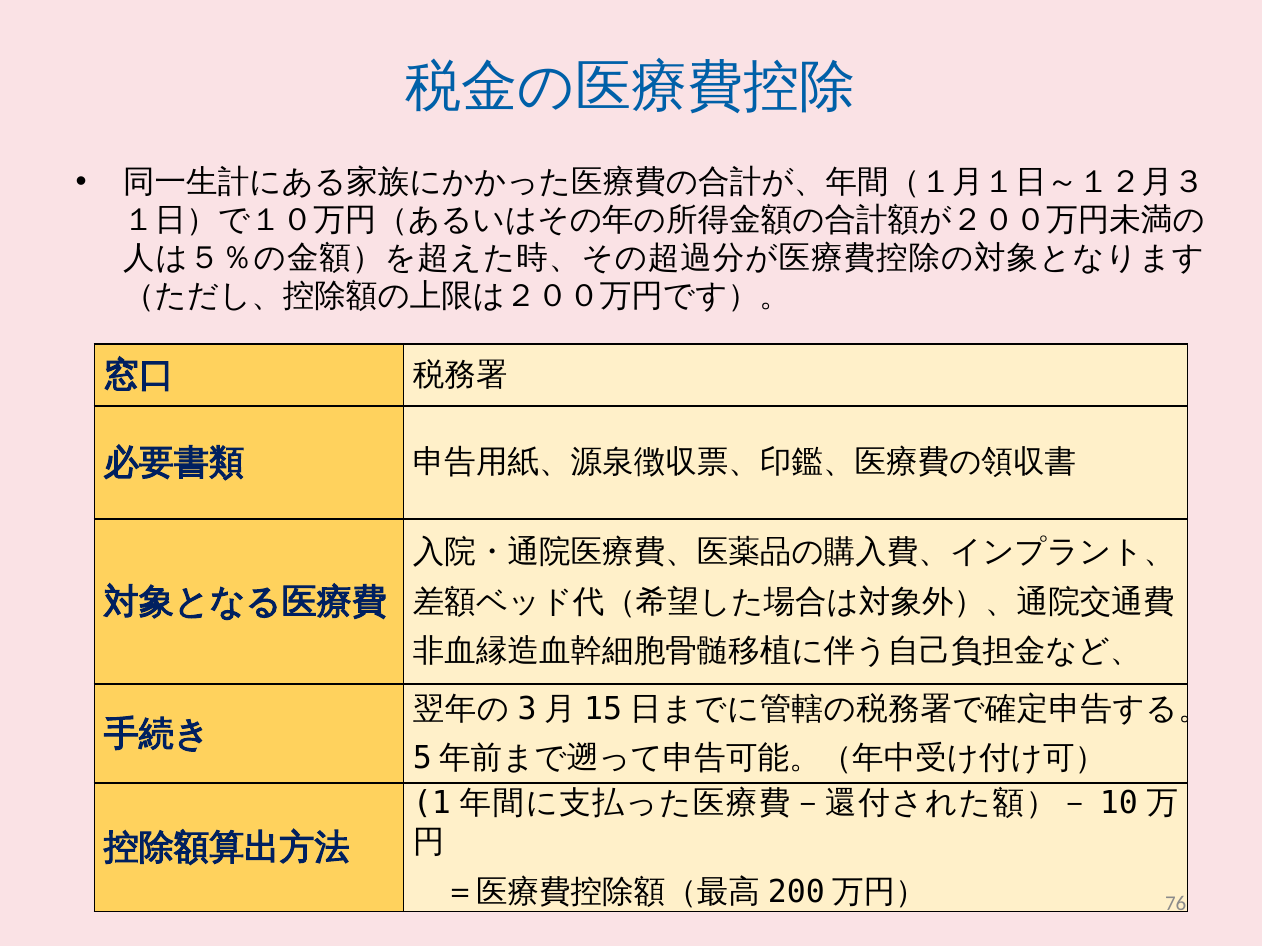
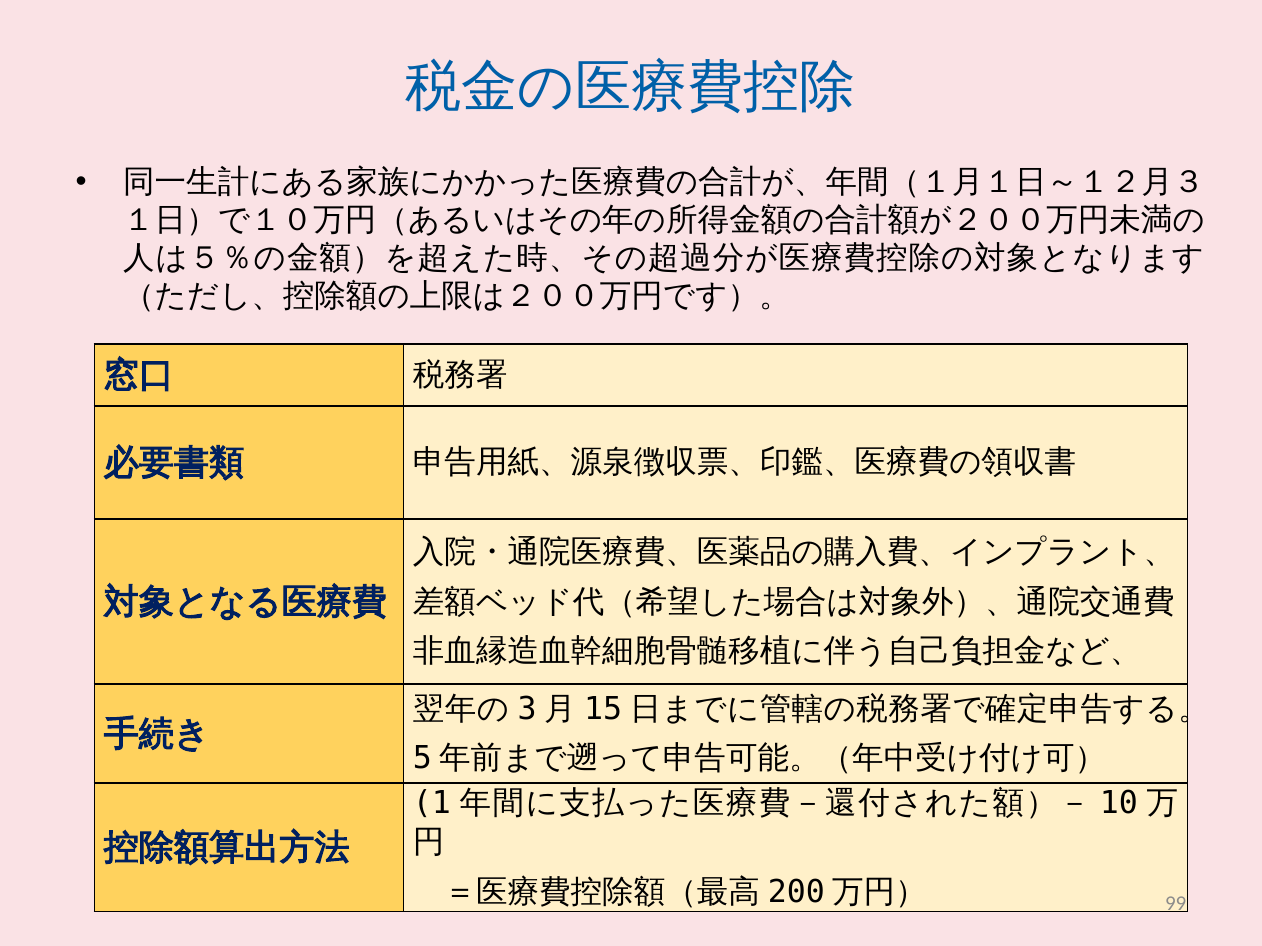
76: 76 -> 99
